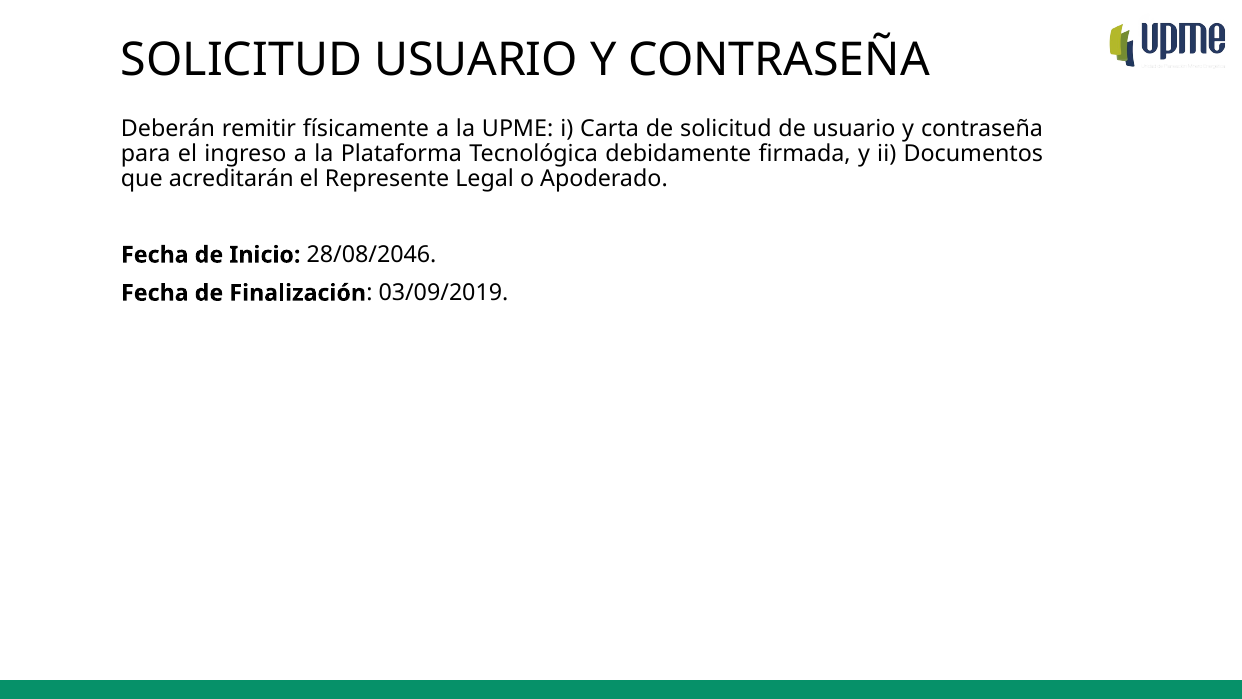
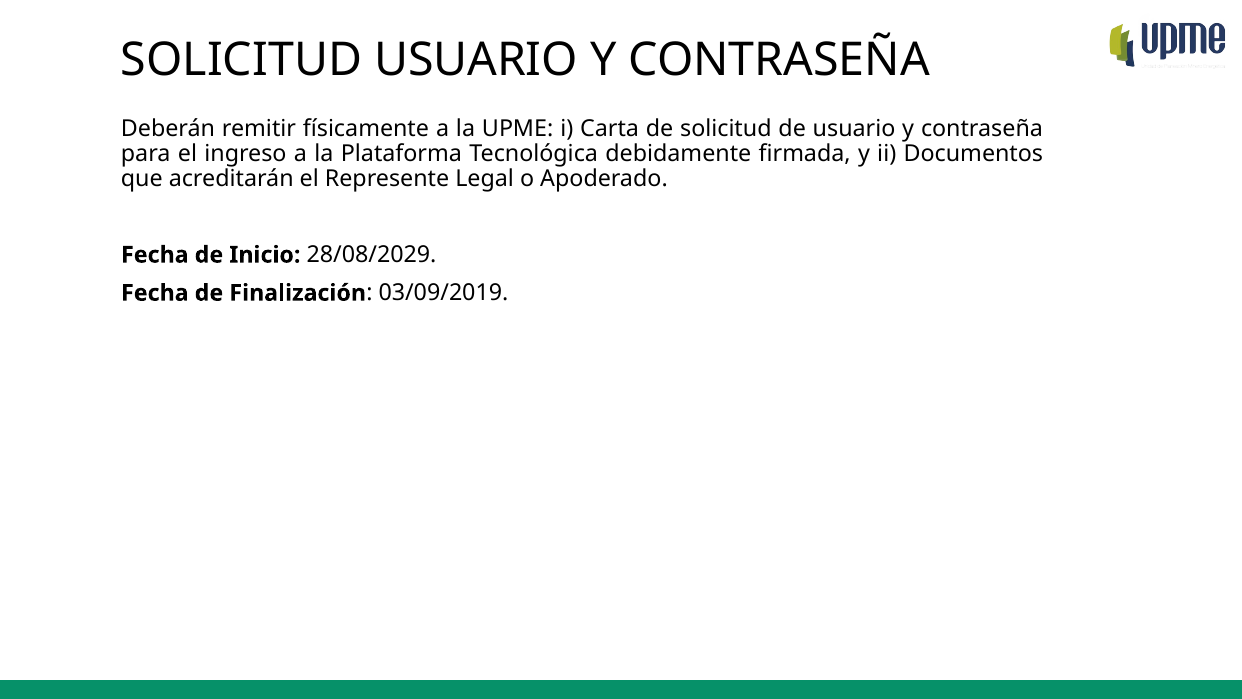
28/08/2046: 28/08/2046 -> 28/08/2029
